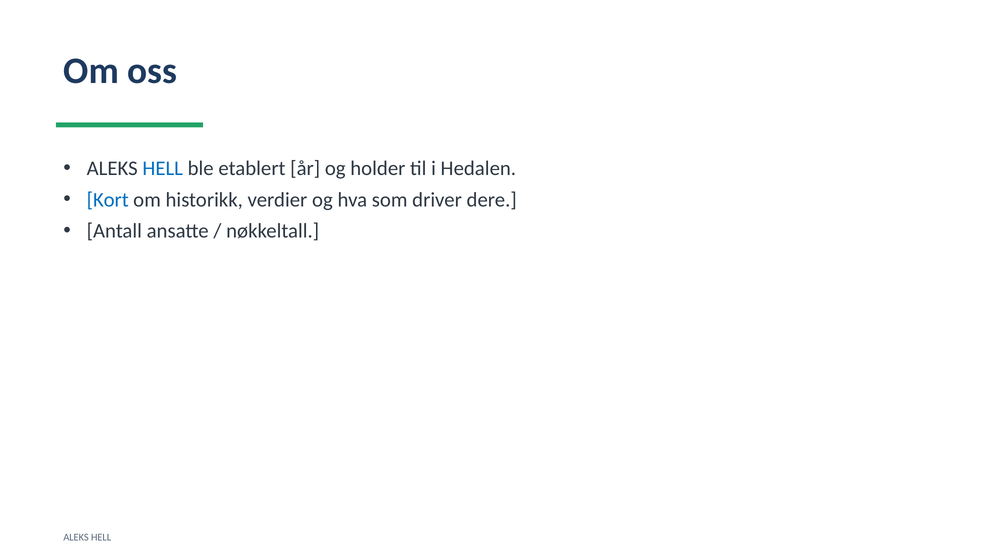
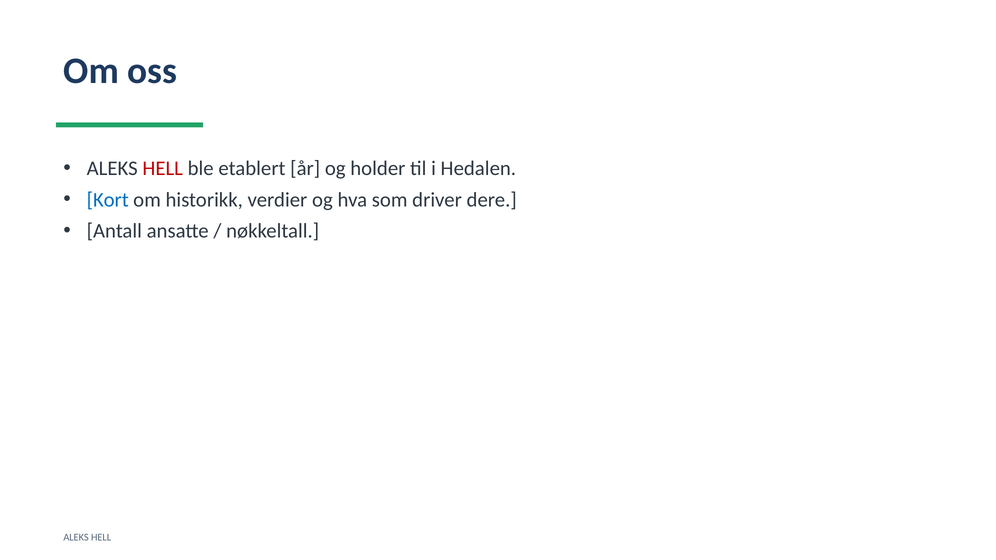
HELL at (163, 169) colour: blue -> red
